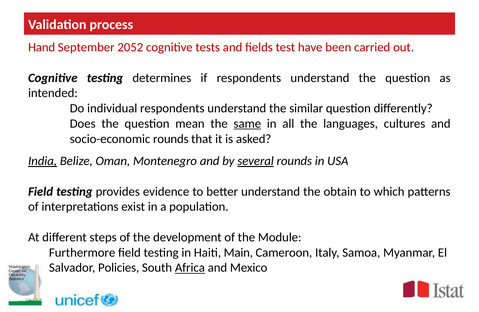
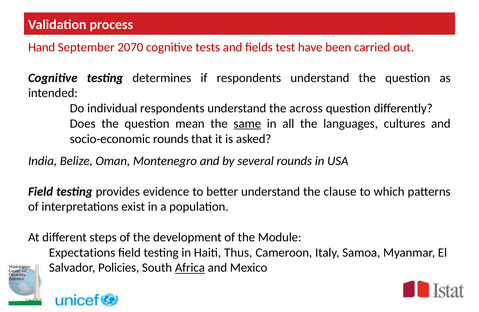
2052: 2052 -> 2070
similar: similar -> across
India underline: present -> none
several underline: present -> none
obtain: obtain -> clause
Furthermore: Furthermore -> Expectations
Main: Main -> Thus
